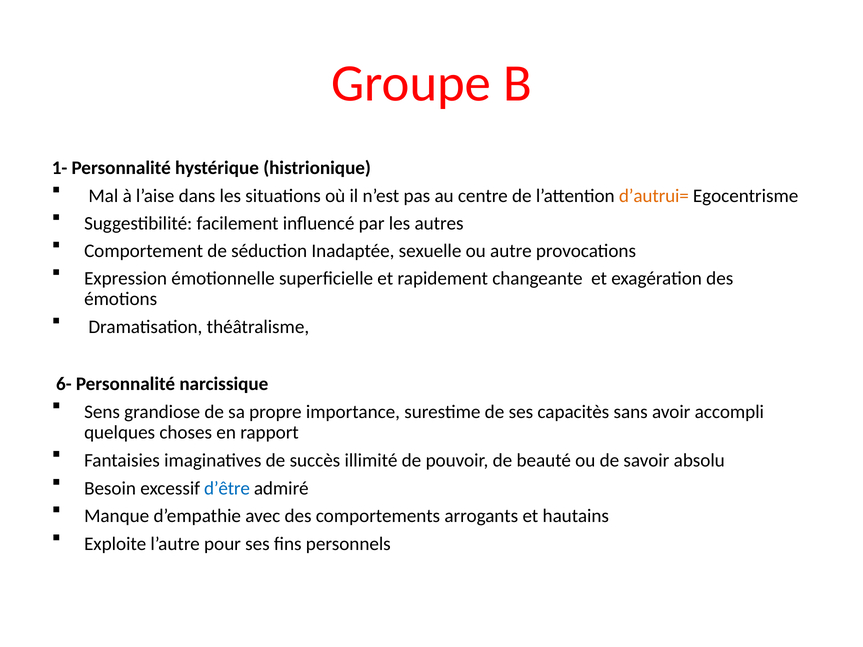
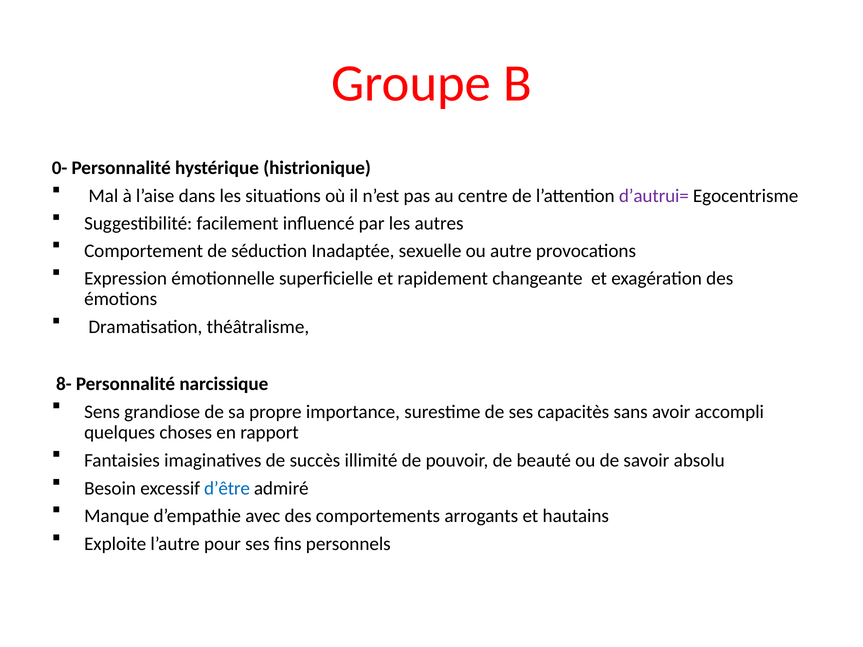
1-: 1- -> 0-
d’autrui= colour: orange -> purple
6-: 6- -> 8-
